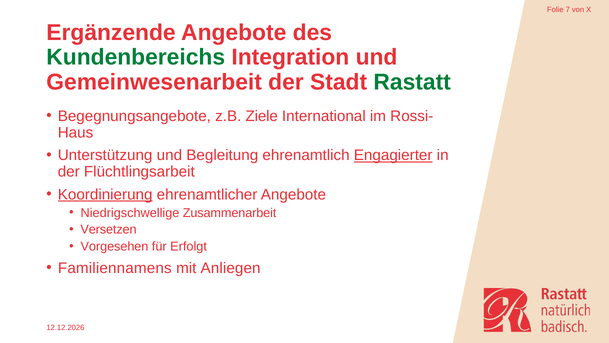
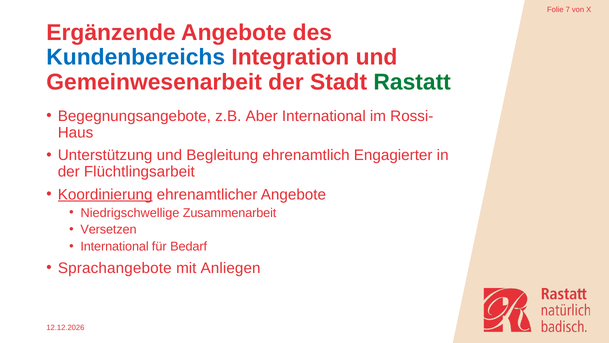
Kundenbereichs colour: green -> blue
Ziele: Ziele -> Aber
Engagierter underline: present -> none
Vorgesehen at (115, 246): Vorgesehen -> International
Erfolgt: Erfolgt -> Bedarf
Familiennamens: Familiennamens -> Sprachangebote
